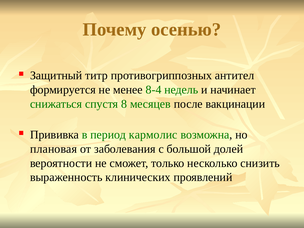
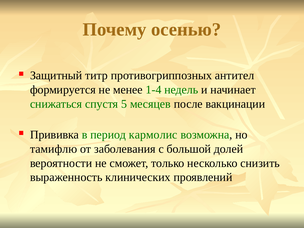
8-4: 8-4 -> 1-4
8: 8 -> 5
плановая: плановая -> тамифлю
